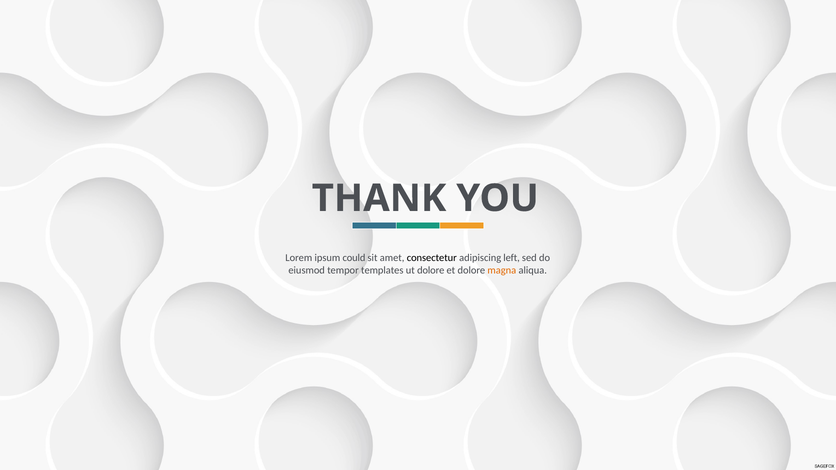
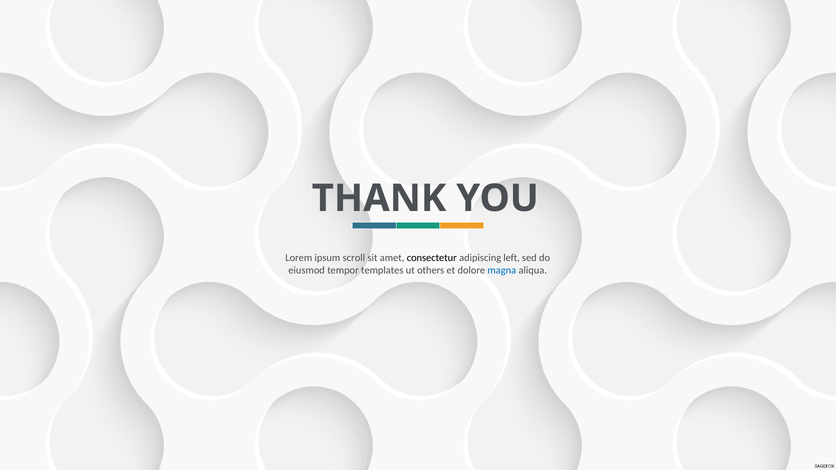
could: could -> scroll
ut dolore: dolore -> others
magna colour: orange -> blue
